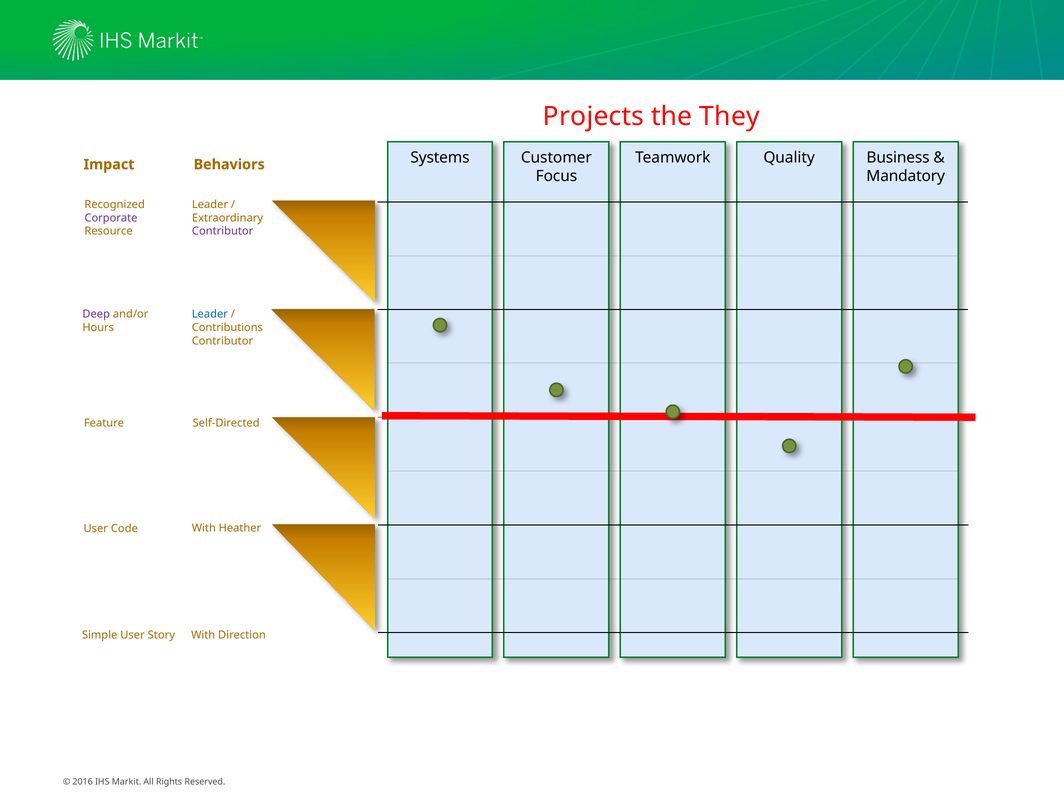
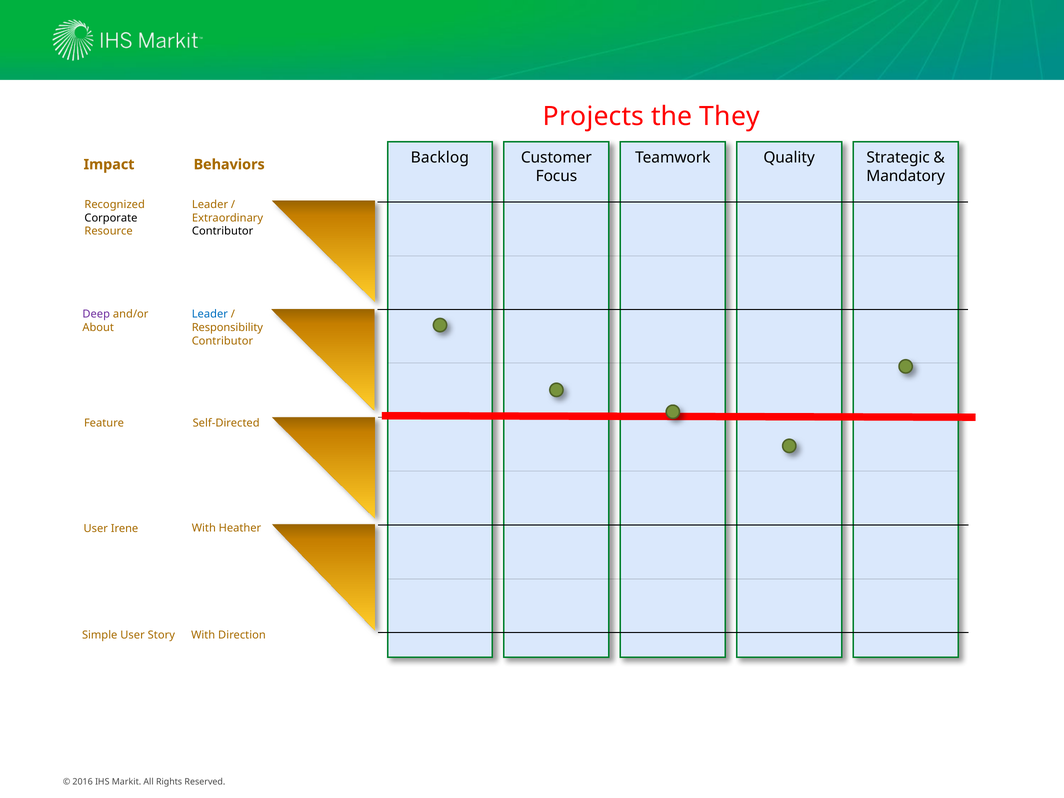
Systems: Systems -> Backlog
Business: Business -> Strategic
Corporate colour: purple -> black
Contributor at (223, 231) colour: purple -> black
Hours: Hours -> About
Contributions: Contributions -> Responsibility
Code: Code -> Irene
